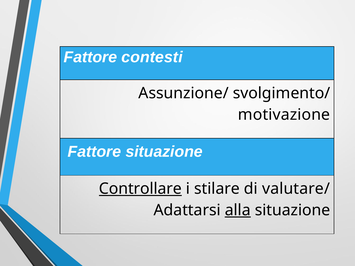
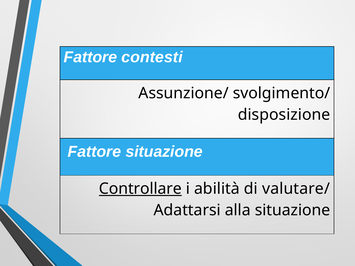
motivazione: motivazione -> disposizione
stilare: stilare -> abilità
alla underline: present -> none
